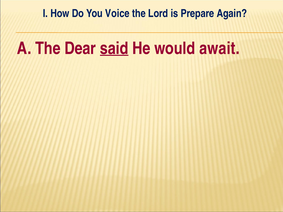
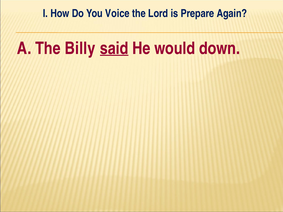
Dear: Dear -> Billy
await: await -> down
